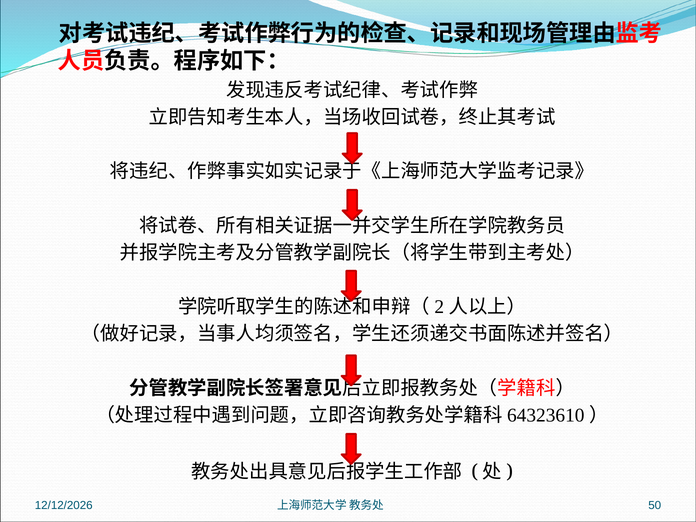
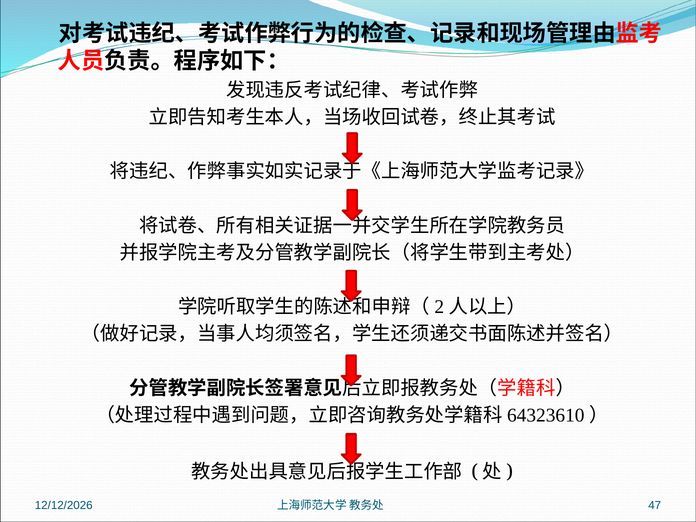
50: 50 -> 47
